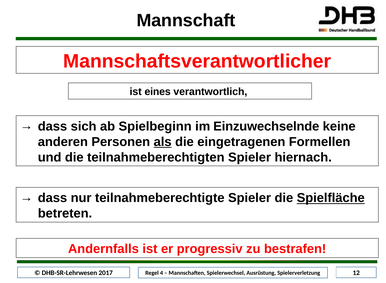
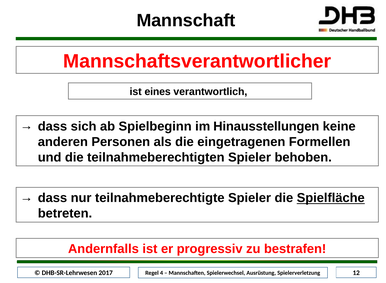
Einzuwechselnde: Einzuwechselnde -> Hinausstellungen
als underline: present -> none
hiernach: hiernach -> behoben
